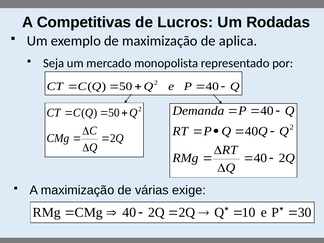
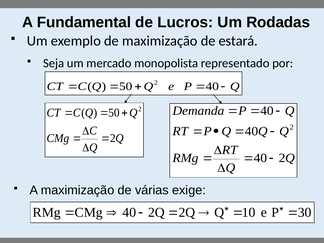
Competitivas: Competitivas -> Fundamental
aplica: aplica -> estará
